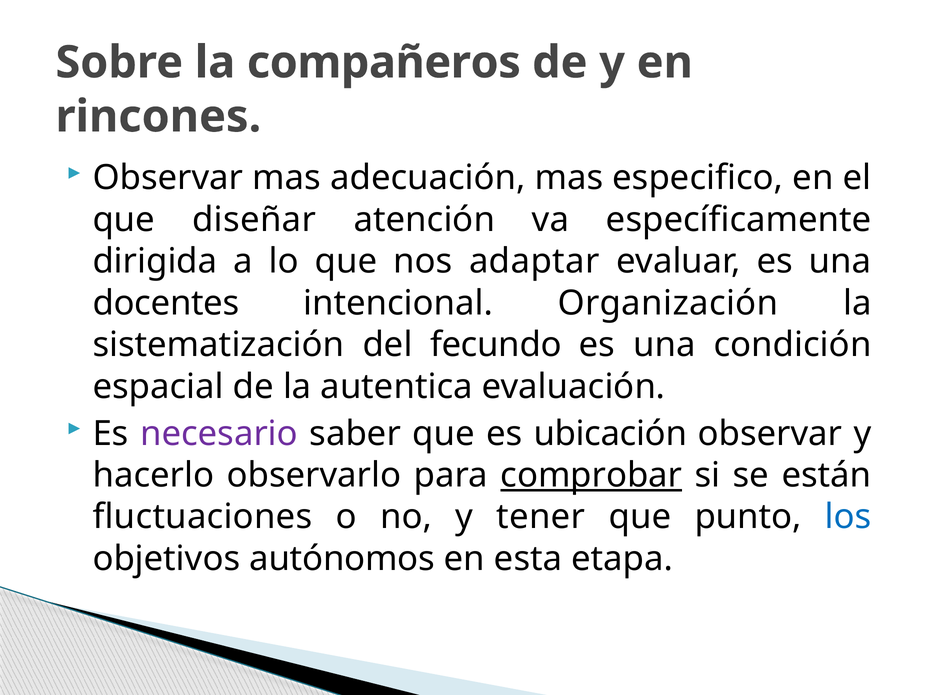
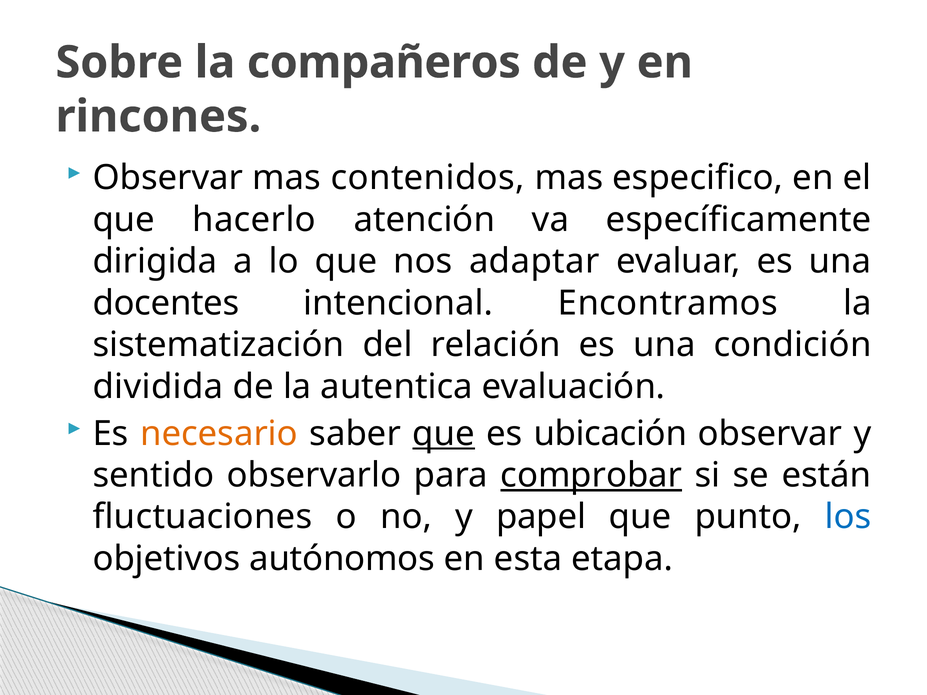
adecuación: adecuación -> contenidos
diseñar: diseñar -> hacerlo
Organización: Organización -> Encontramos
fecundo: fecundo -> relación
espacial: espacial -> dividida
necesario colour: purple -> orange
que at (444, 434) underline: none -> present
hacerlo: hacerlo -> sentido
tener: tener -> papel
